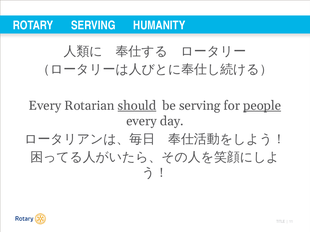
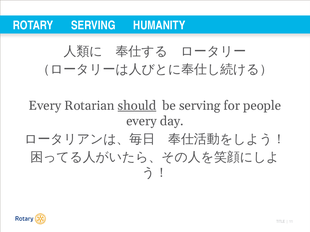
people underline: present -> none
